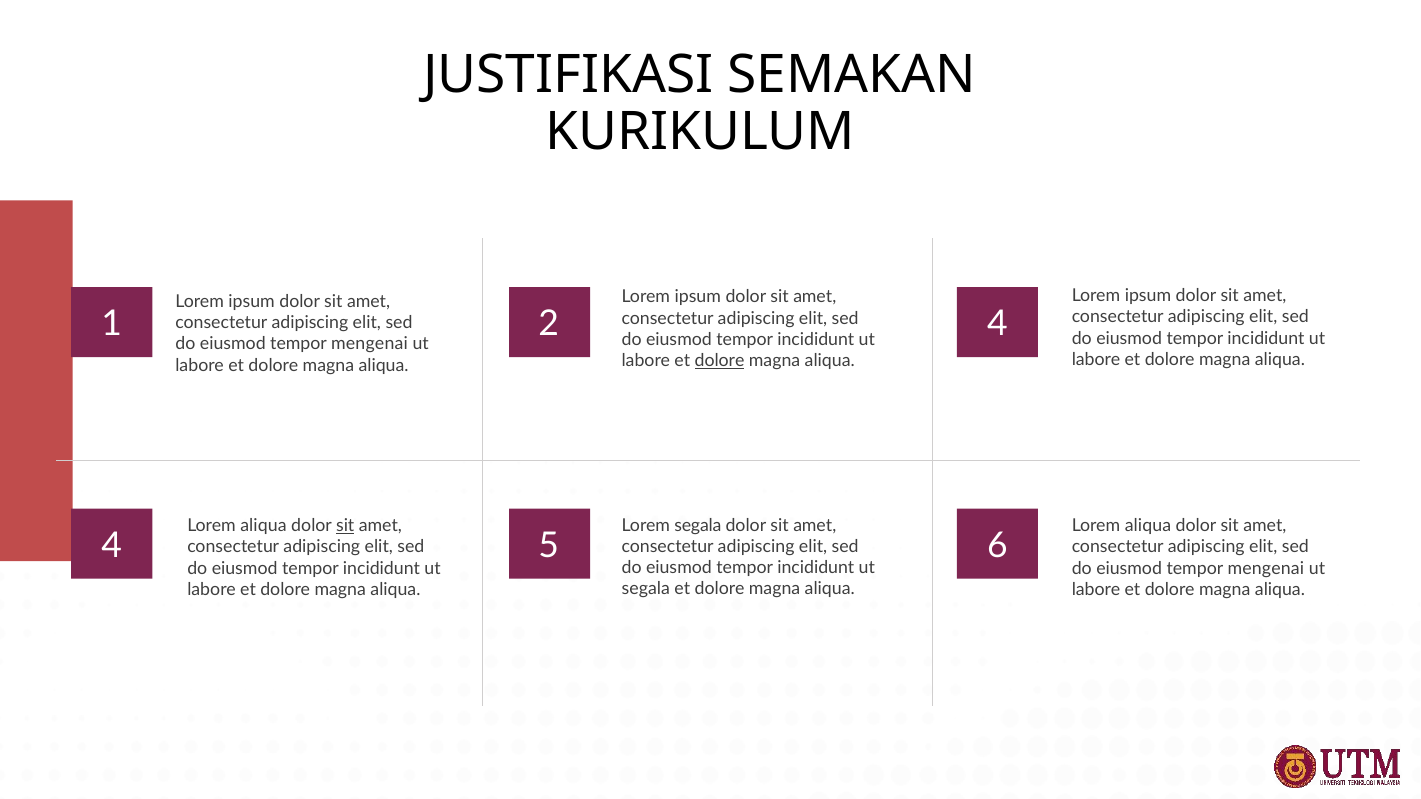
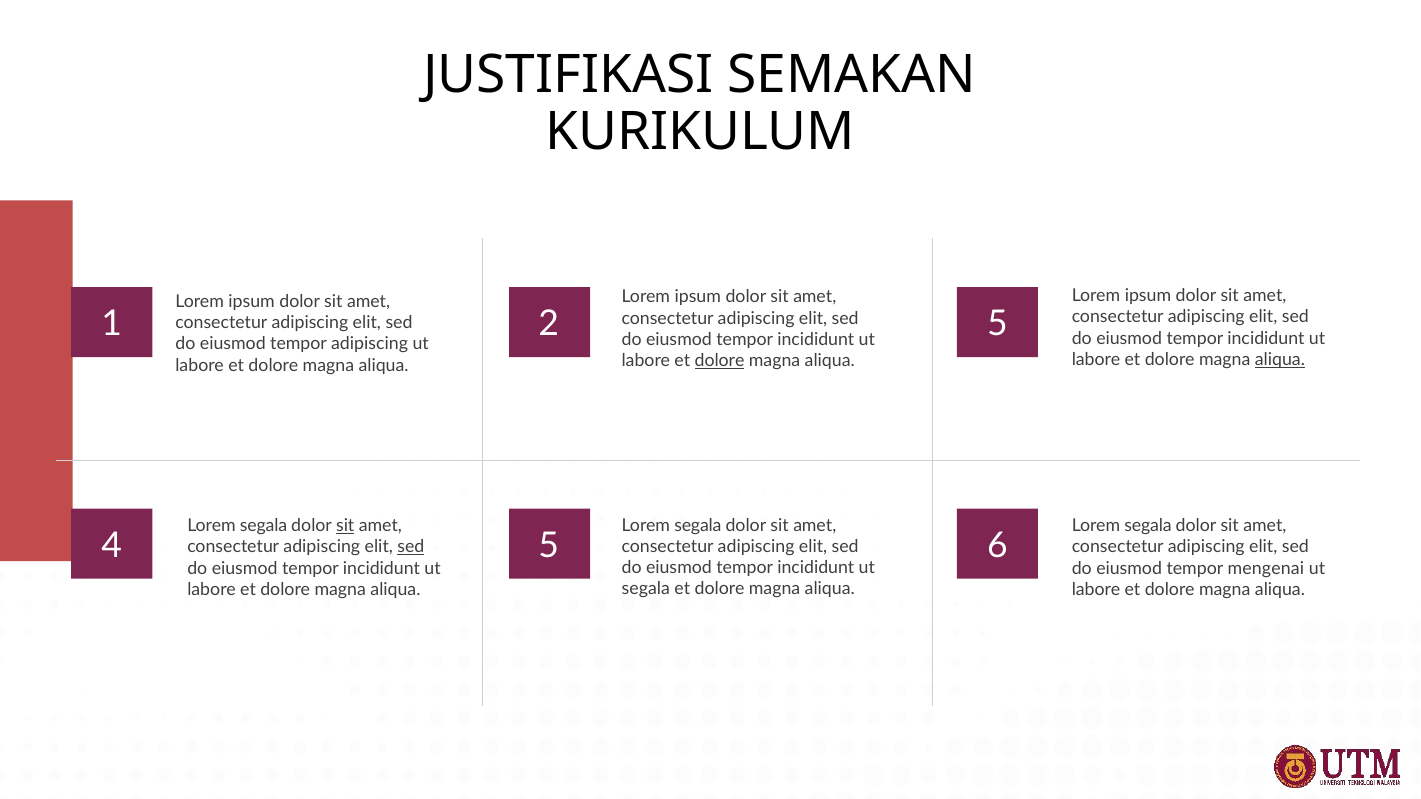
2 4: 4 -> 5
mengenai at (370, 344): mengenai -> adipiscing
aliqua at (1280, 360) underline: none -> present
aliqua at (263, 526): aliqua -> segala
aliqua at (1148, 526): aliqua -> segala
sed at (411, 547) underline: none -> present
